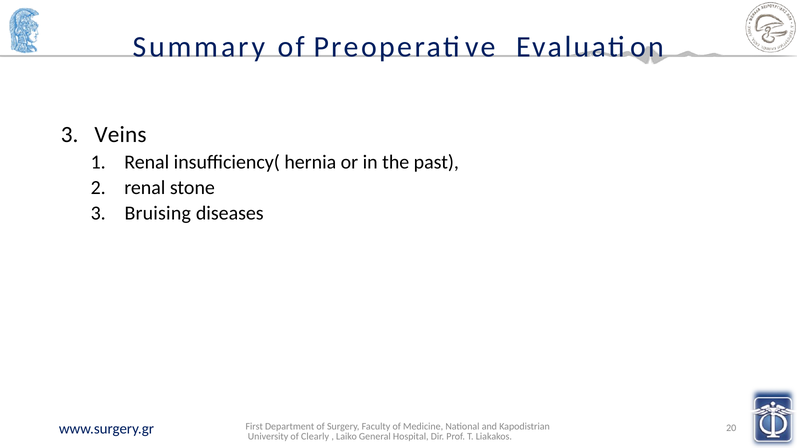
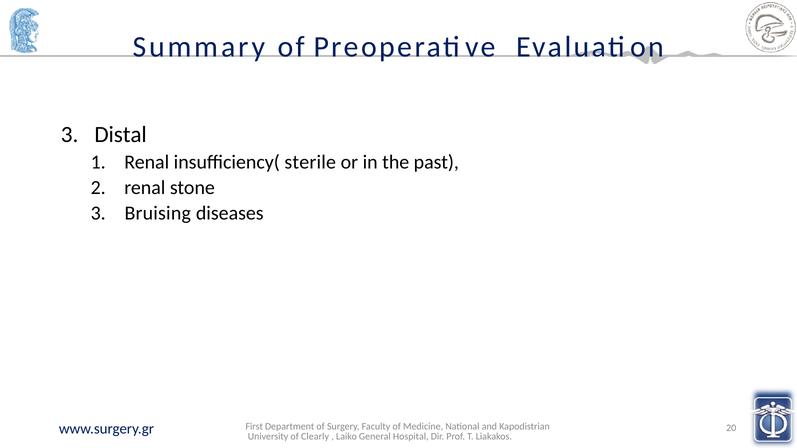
Veins: Veins -> Distal
hernia: hernia -> sterile
